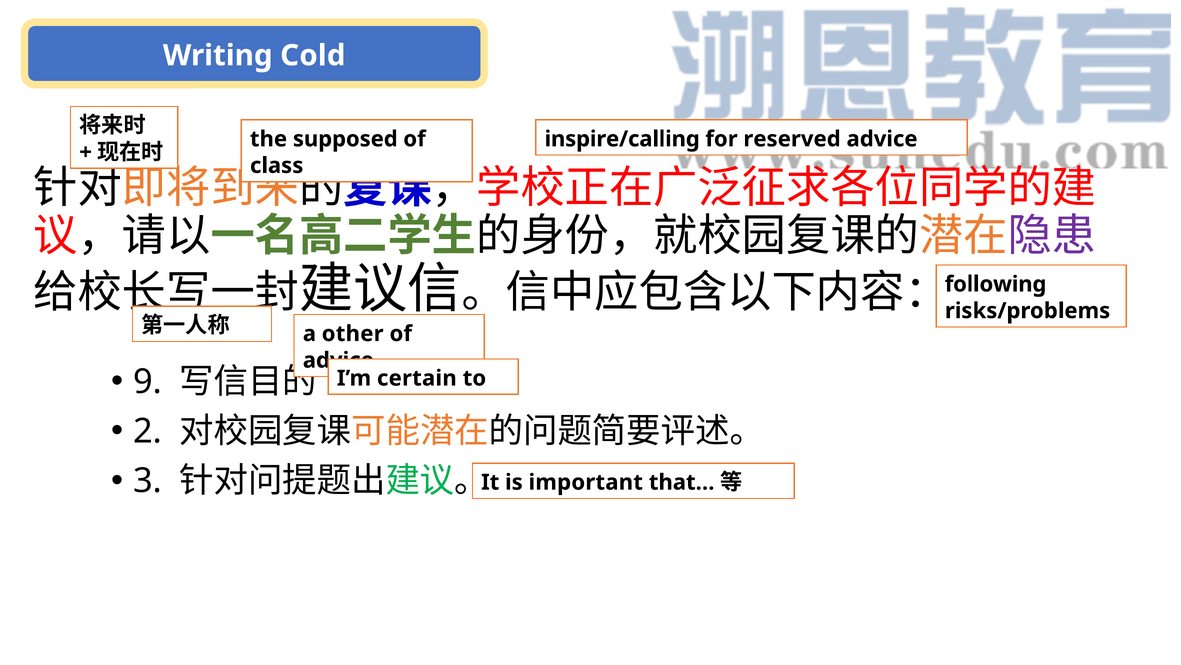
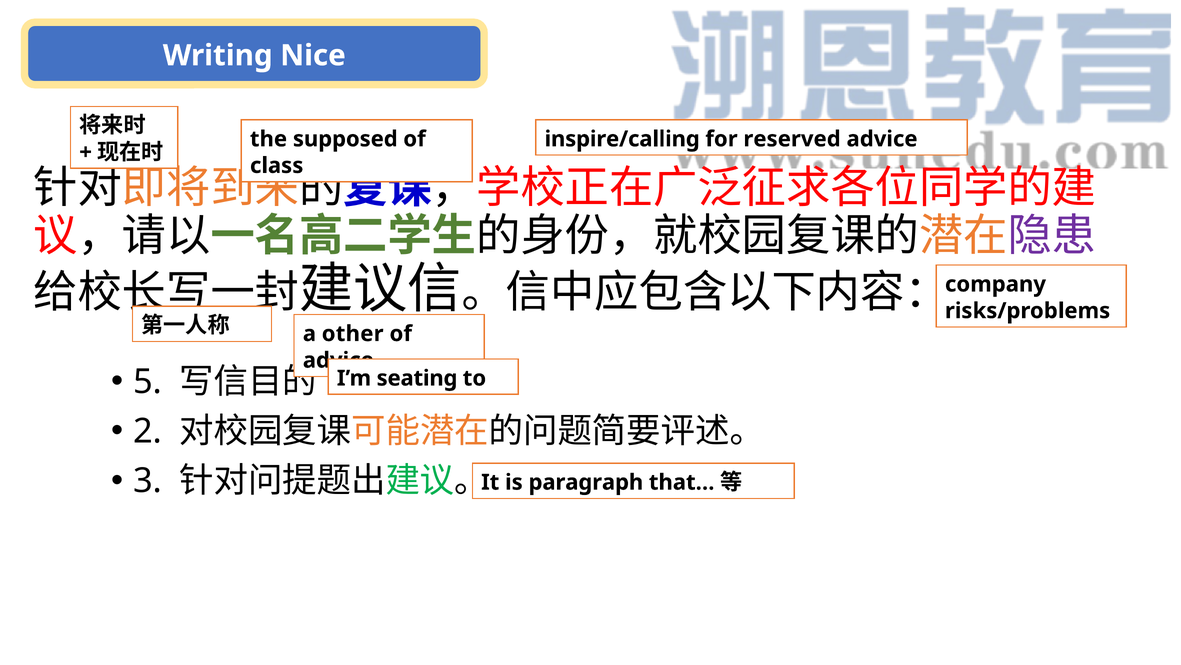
Cold: Cold -> Nice
following: following -> company
9: 9 -> 5
certain: certain -> seating
important: important -> paragraph
